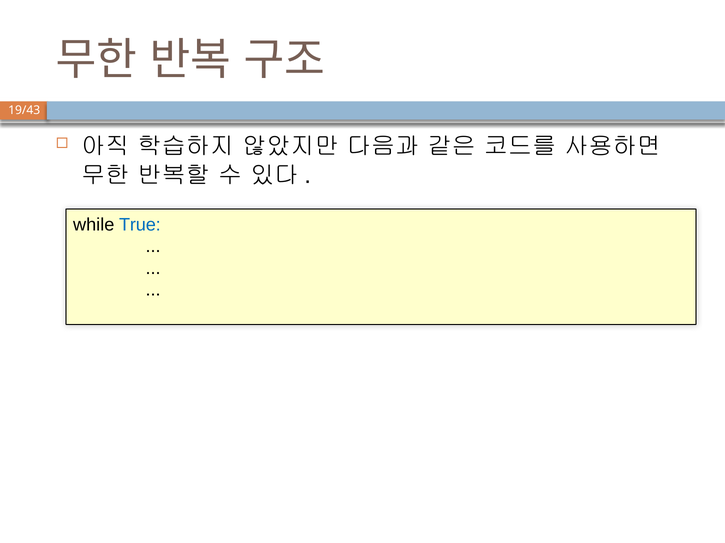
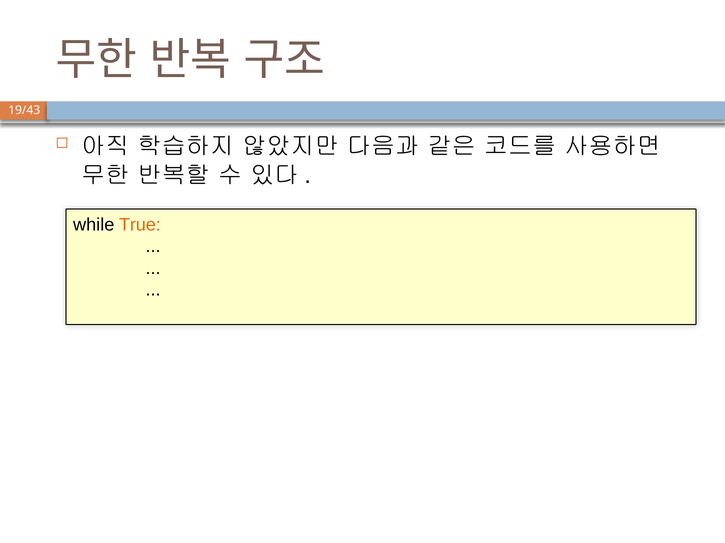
True colour: blue -> orange
